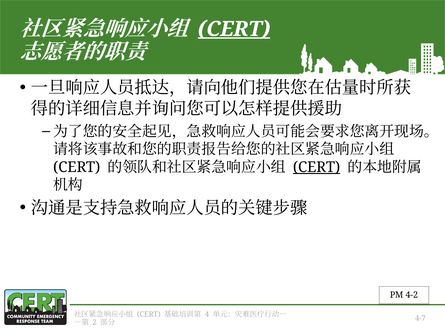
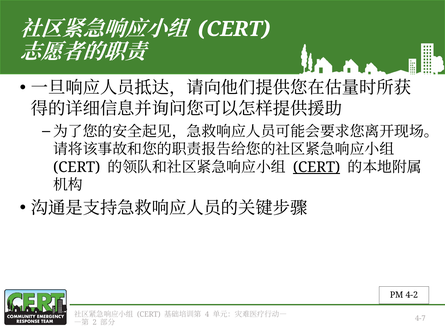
CERT at (234, 29) underline: present -> none
